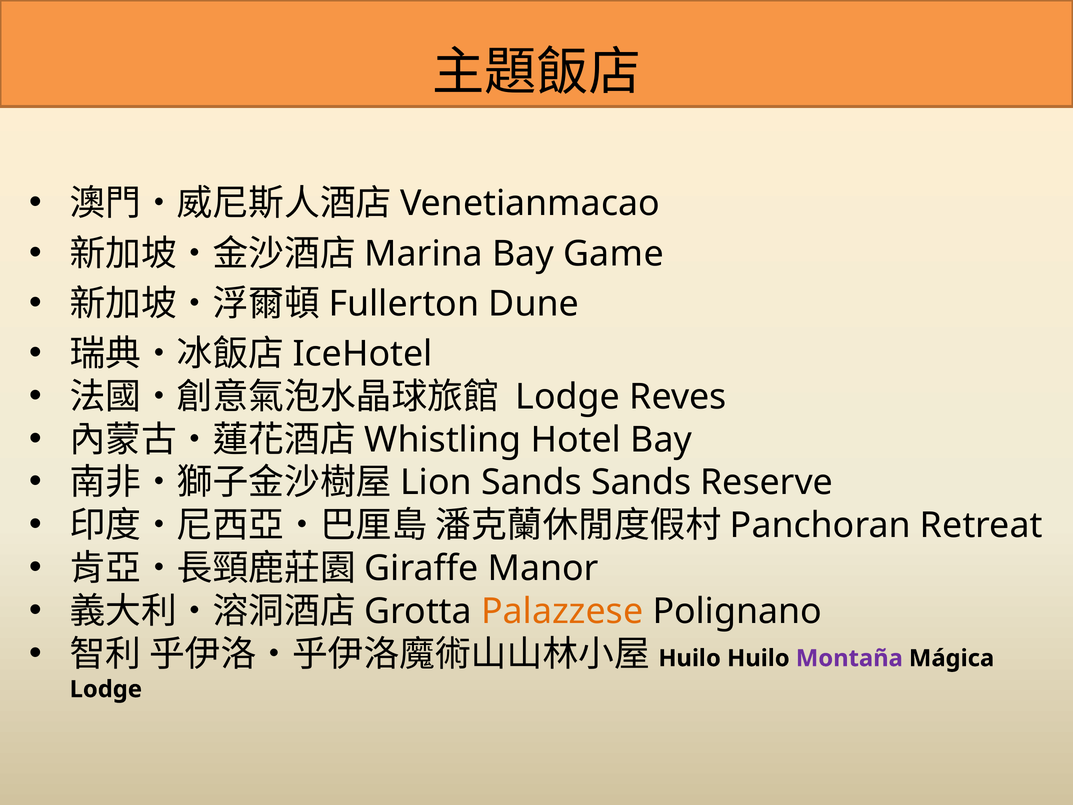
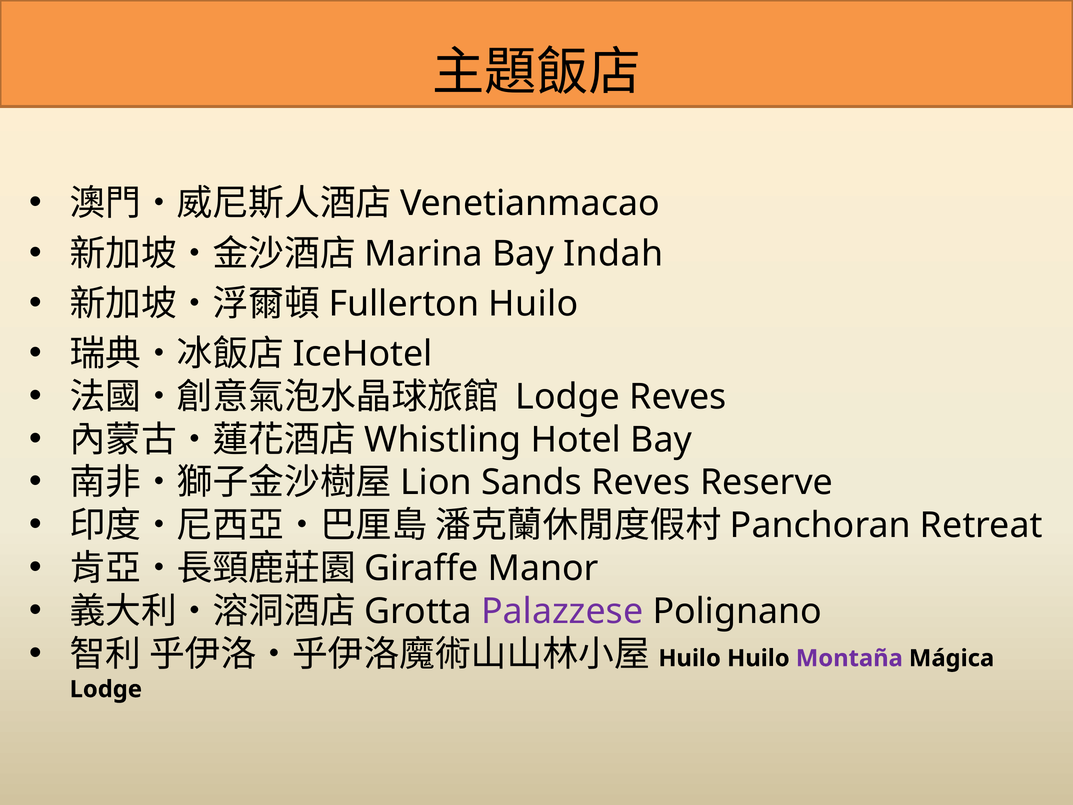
Game: Game -> Indah
Dune at (534, 304): Dune -> Huilo
Sands Sands: Sands -> Reves
Palazzese colour: orange -> purple
